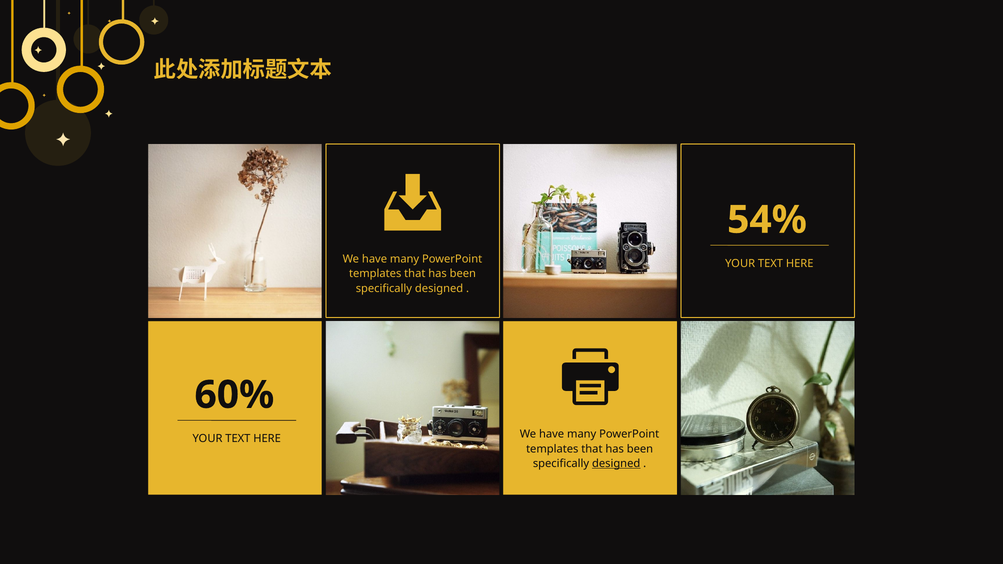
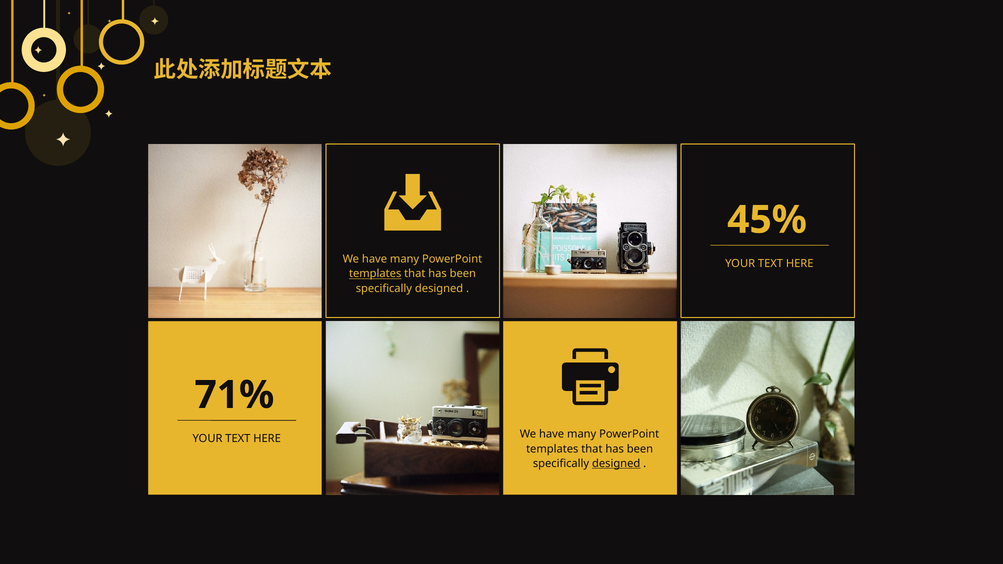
54%: 54% -> 45%
templates at (375, 274) underline: none -> present
60%: 60% -> 71%
